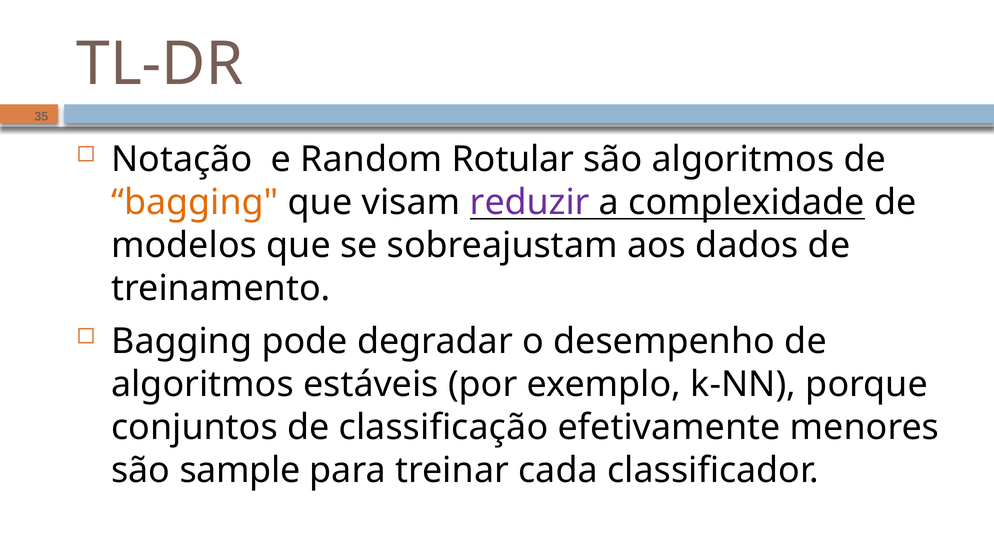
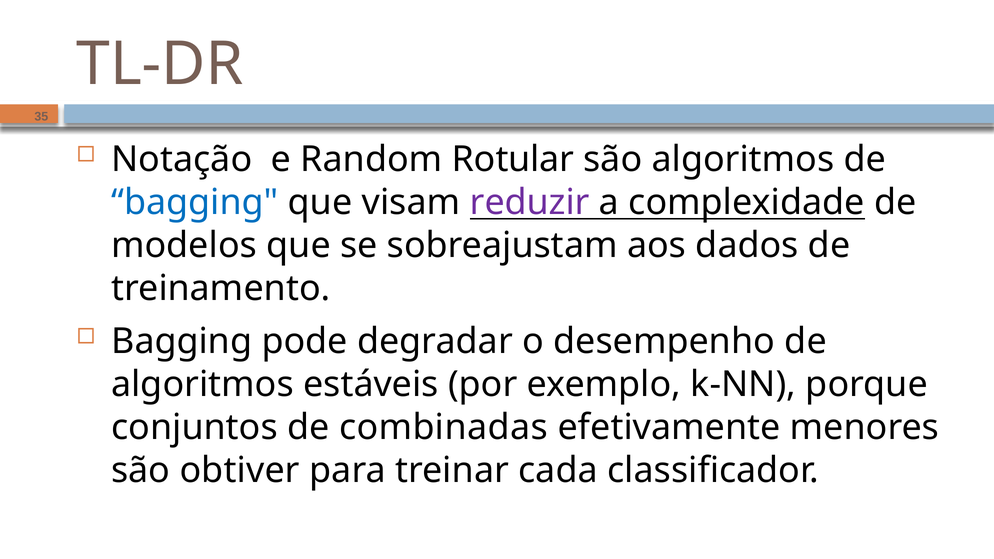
bagging at (195, 202) colour: orange -> blue
classificação: classificação -> combinadas
sample: sample -> obtiver
